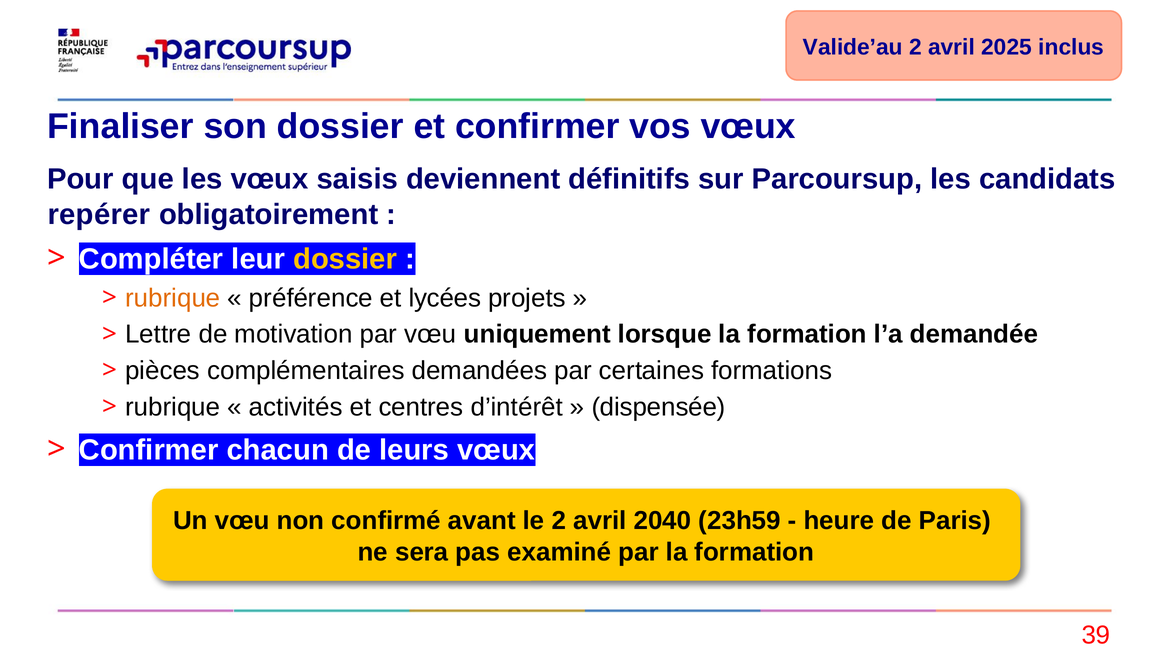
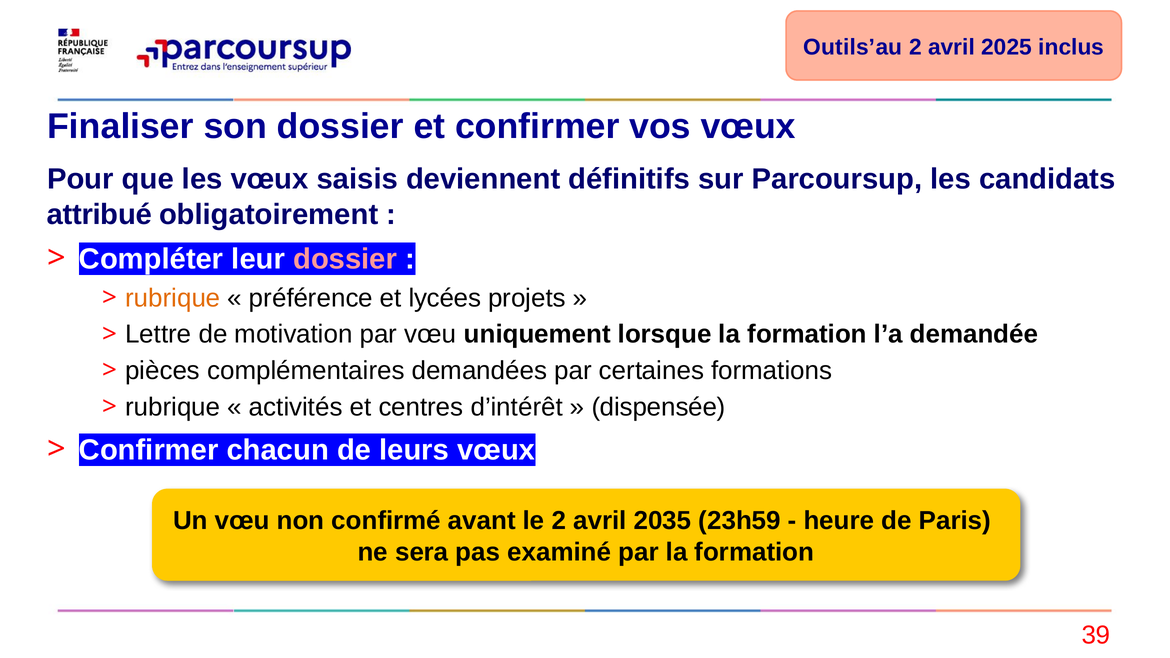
Valide’au: Valide’au -> Outils’au
repérer: repérer -> attribué
dossier at (345, 259) colour: yellow -> pink
2040: 2040 -> 2035
